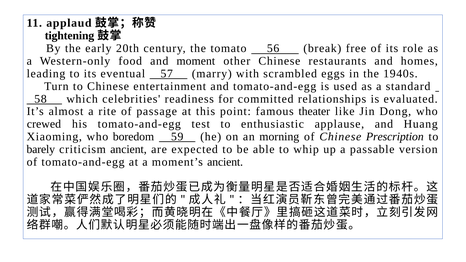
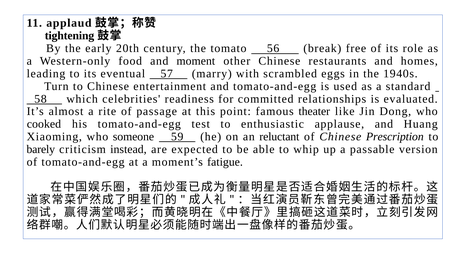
crewed: crewed -> cooked
boredom: boredom -> someone
morning: morning -> reluctant
criticism ancient: ancient -> instead
moment’s ancient: ancient -> fatigue
